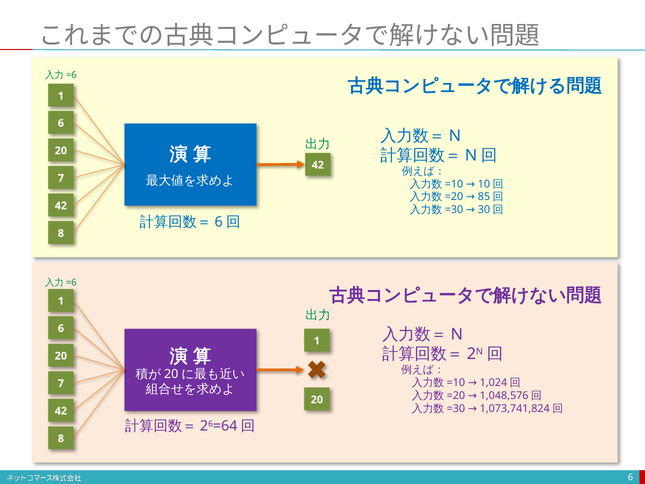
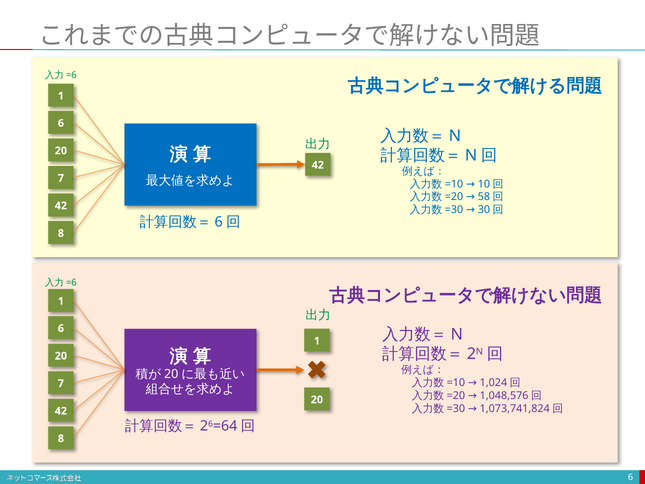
85: 85 -> 58
